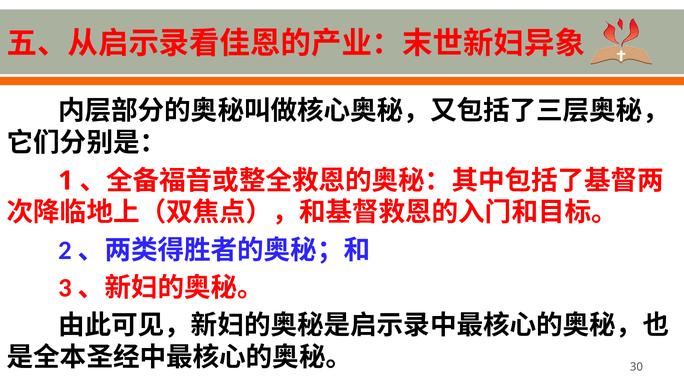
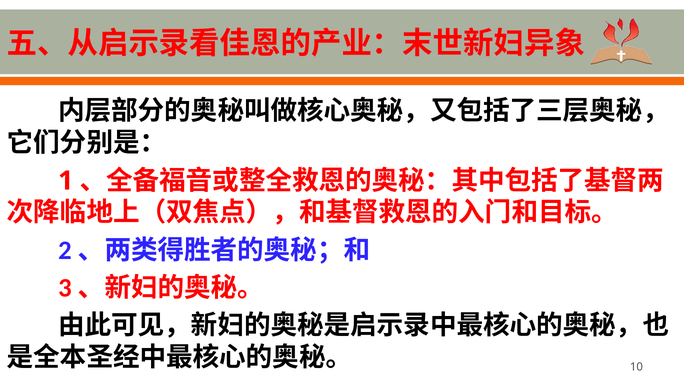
30: 30 -> 10
